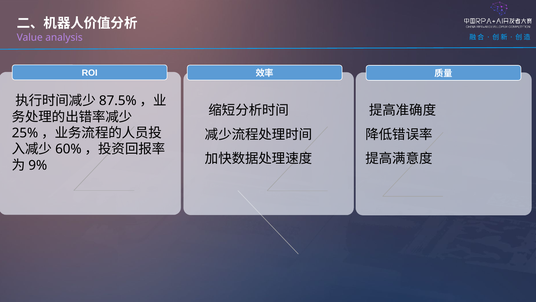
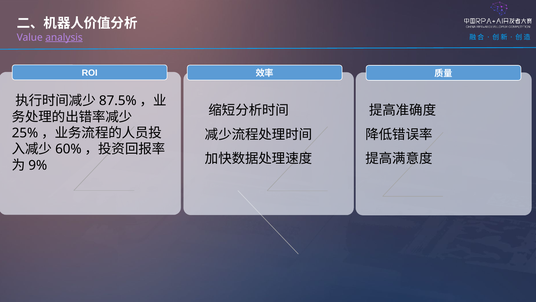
analysis underline: none -> present
